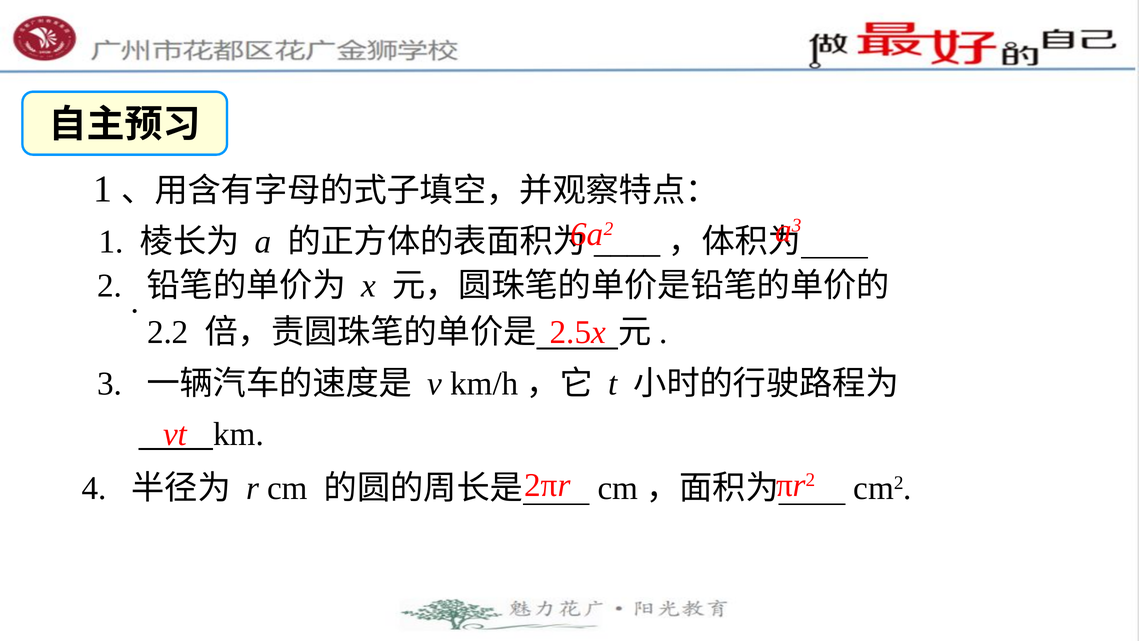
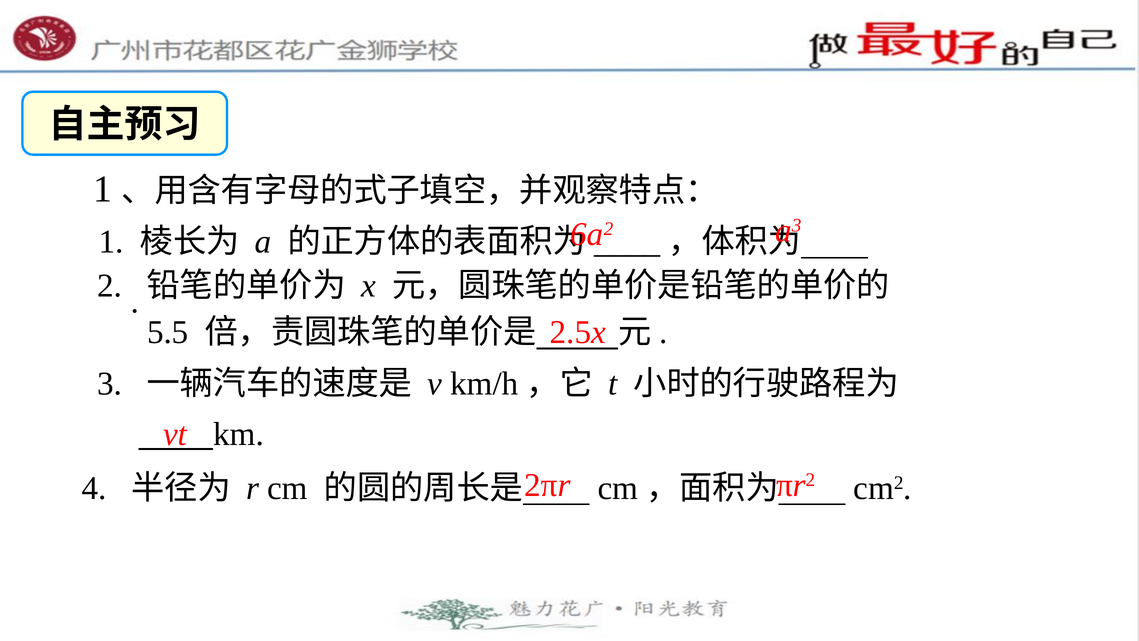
2.2: 2.2 -> 5.5
